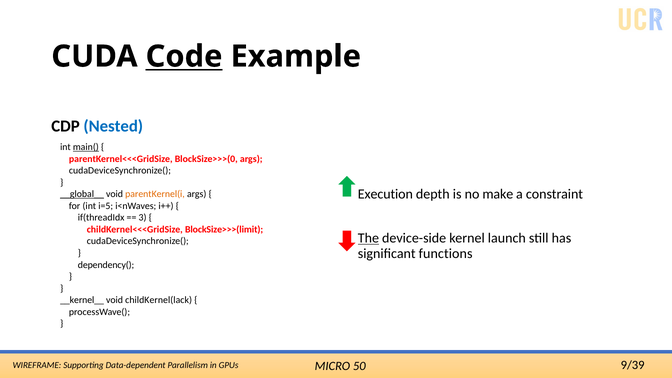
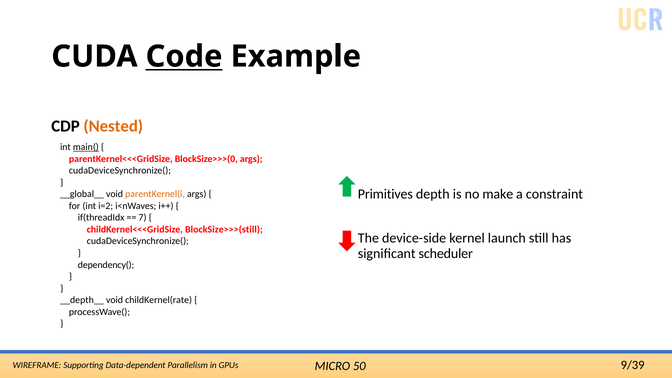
Nested colour: blue -> orange
Execution: Execution -> Primitives
__global__ underline: present -> none
i=5: i=5 -> i=2
3: 3 -> 7
BlockSize>>>(limit: BlockSize>>>(limit -> BlockSize>>>(still
The underline: present -> none
functions: functions -> scheduler
__kernel__: __kernel__ -> __depth__
childKernel(lack: childKernel(lack -> childKernel(rate
